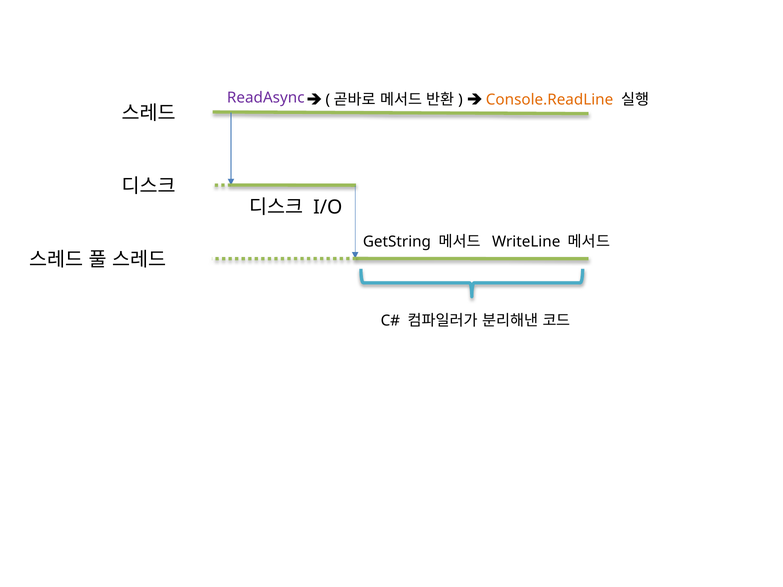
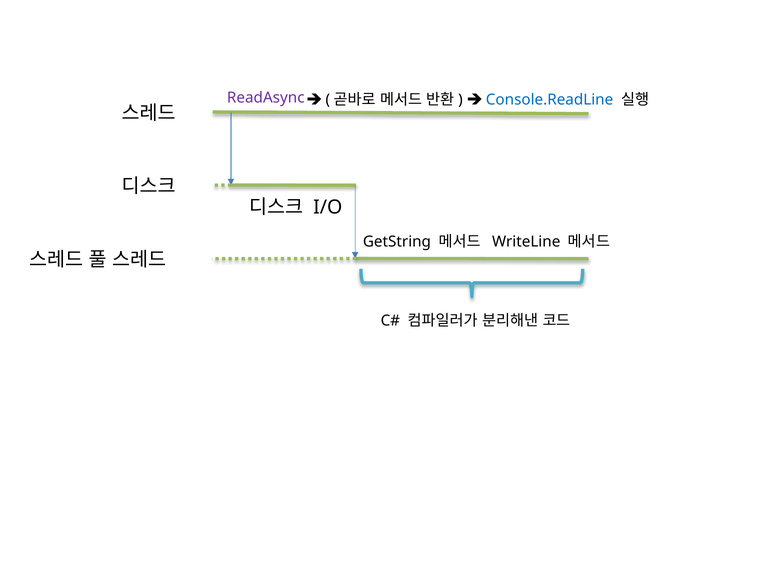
Console.ReadLine colour: orange -> blue
